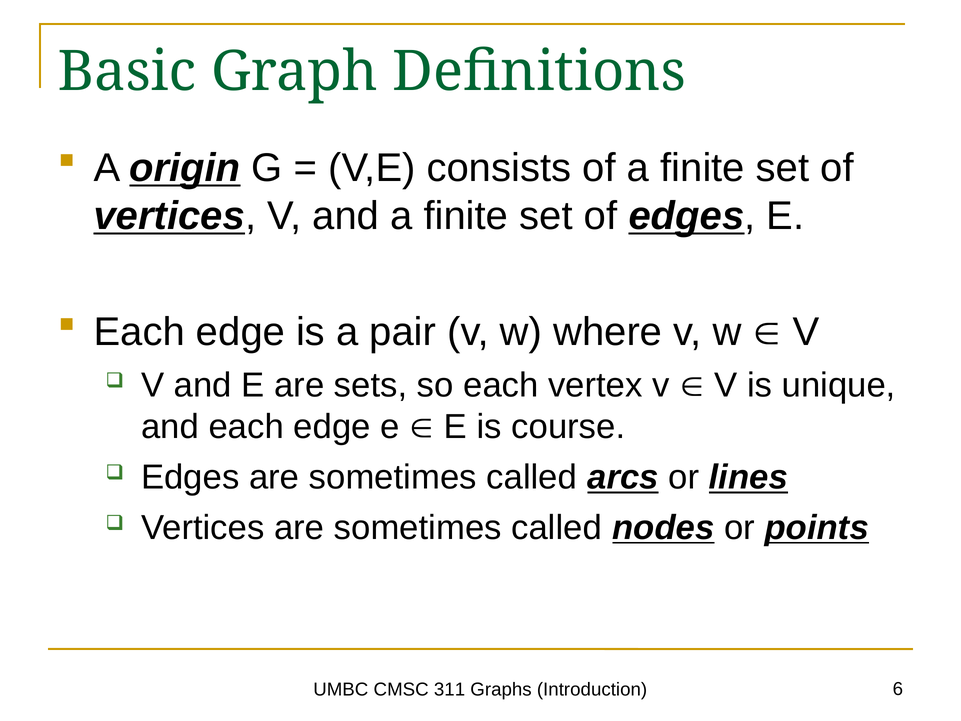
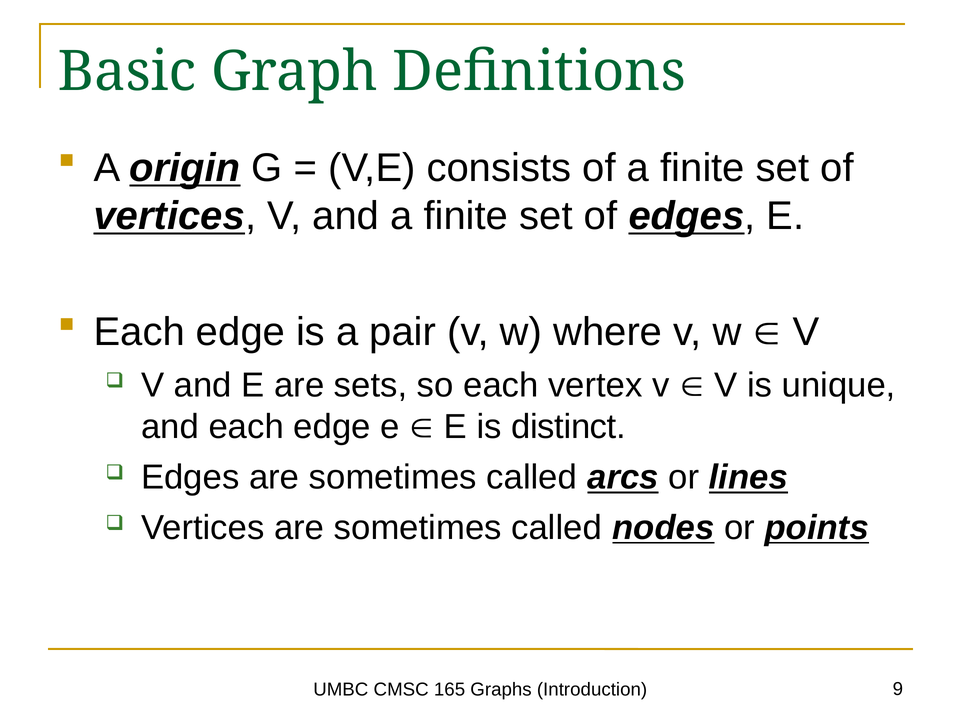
course: course -> distinct
311: 311 -> 165
6: 6 -> 9
